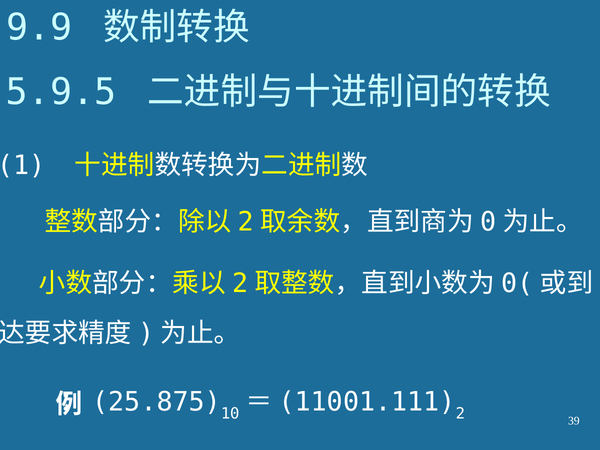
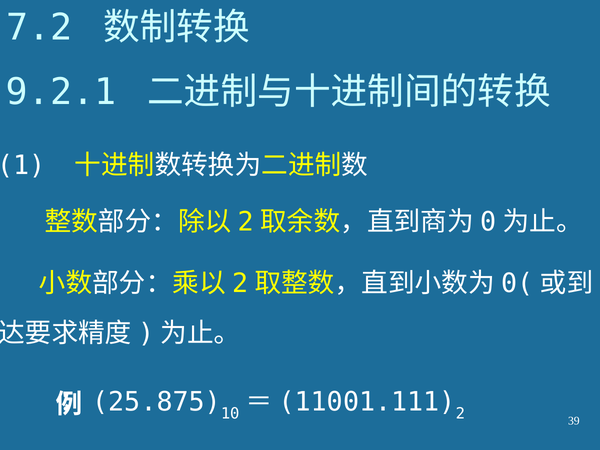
9.9: 9.9 -> 7.2
5.9.5: 5.9.5 -> 9.2.1
